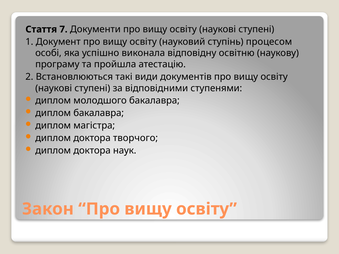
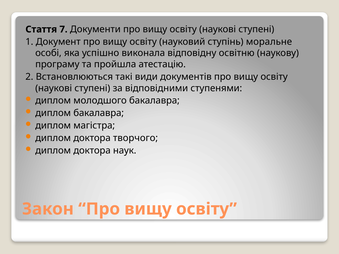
процесом: процесом -> моральне
